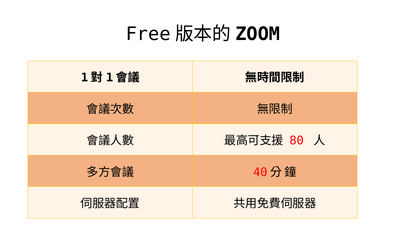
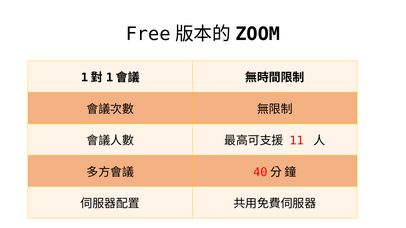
80: 80 -> 11
